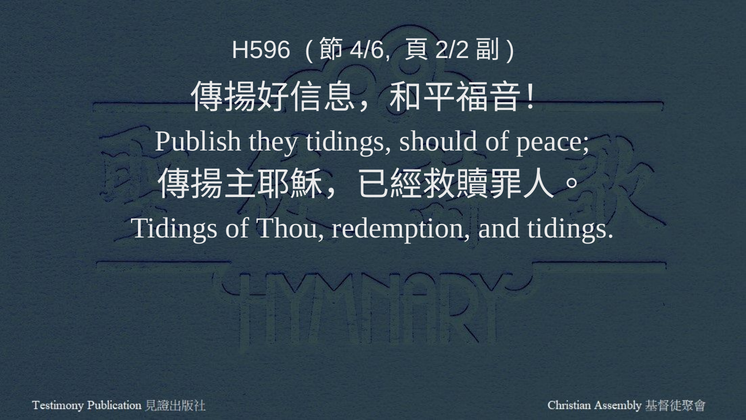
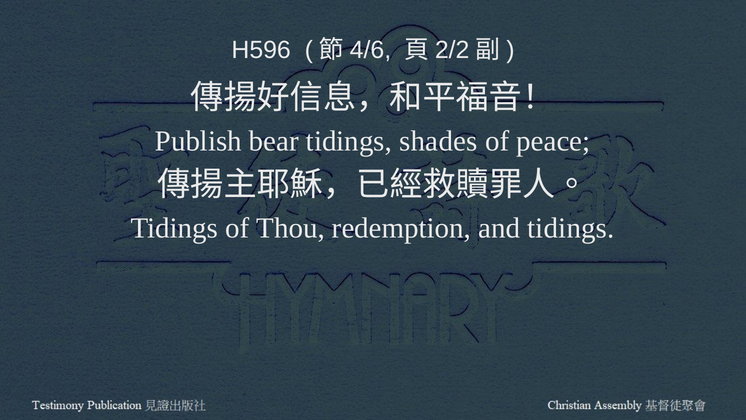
they: they -> bear
should: should -> shades
